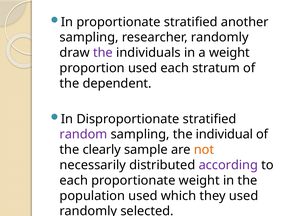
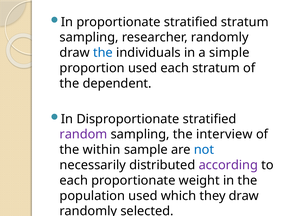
stratified another: another -> stratum
the at (103, 53) colour: purple -> blue
a weight: weight -> simple
individual: individual -> interview
clearly: clearly -> within
not colour: orange -> blue
they used: used -> draw
